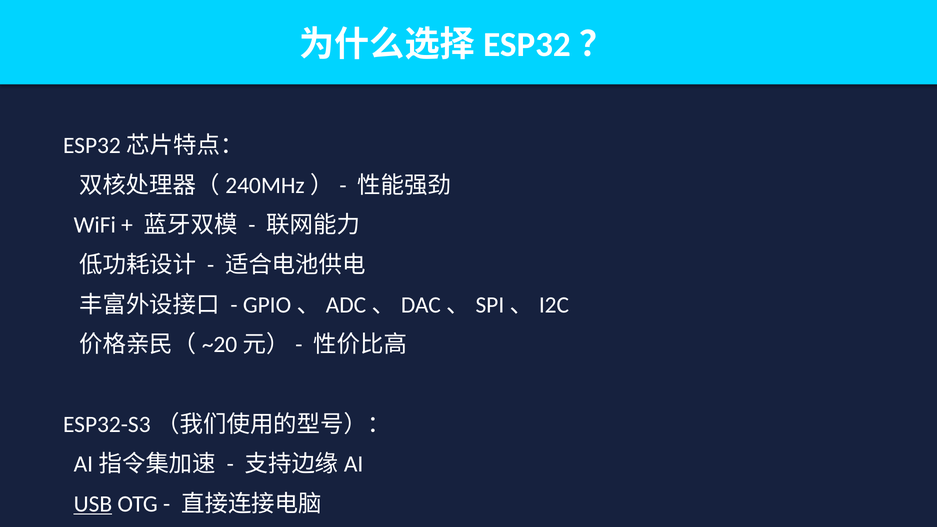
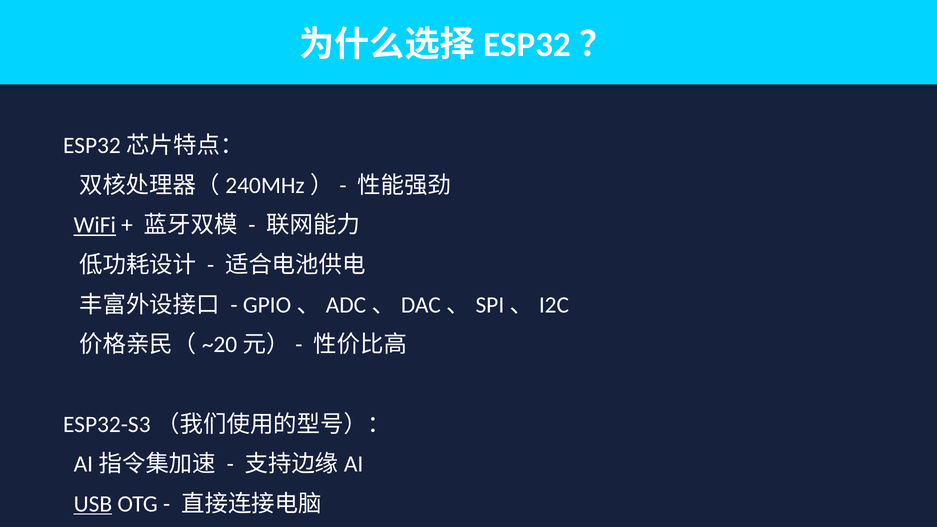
WiFi underline: none -> present
